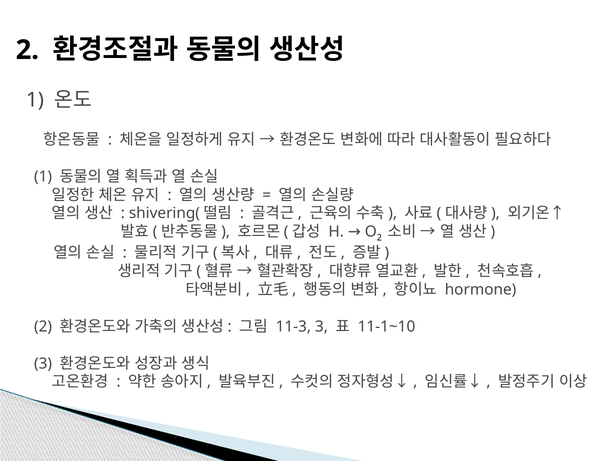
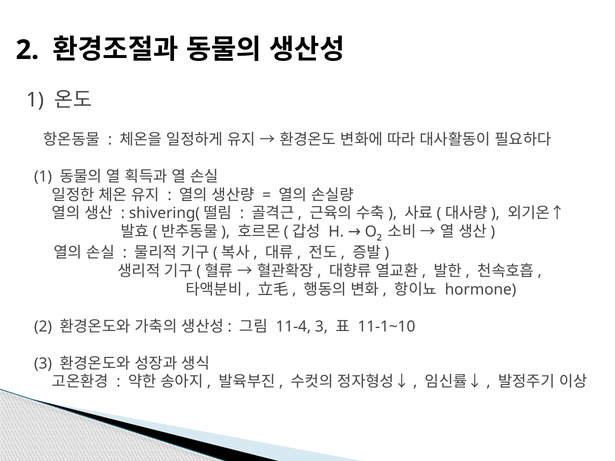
11-3: 11-3 -> 11-4
